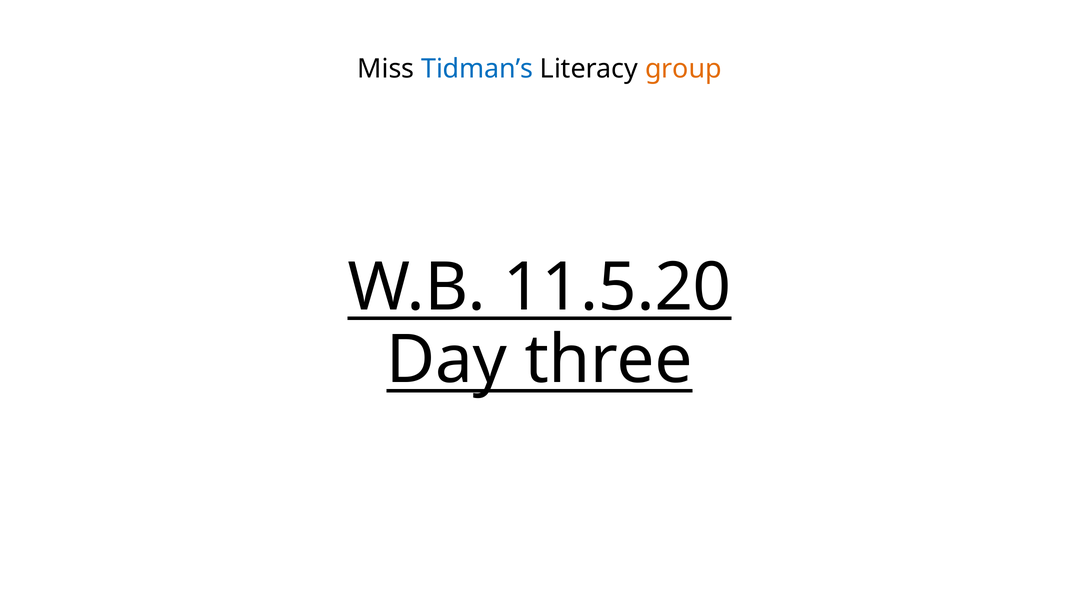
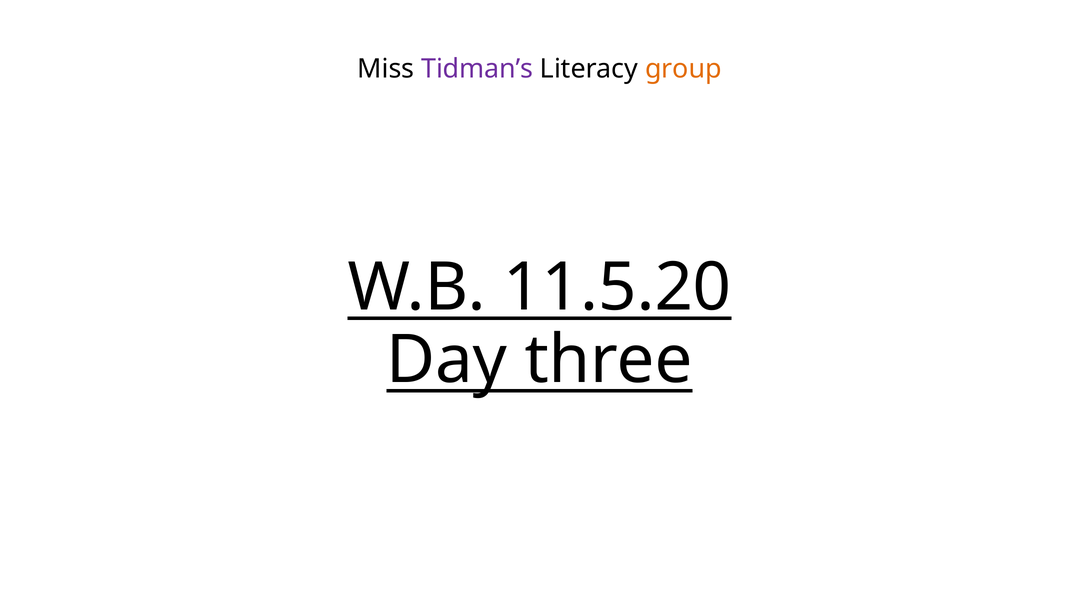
Tidman’s colour: blue -> purple
